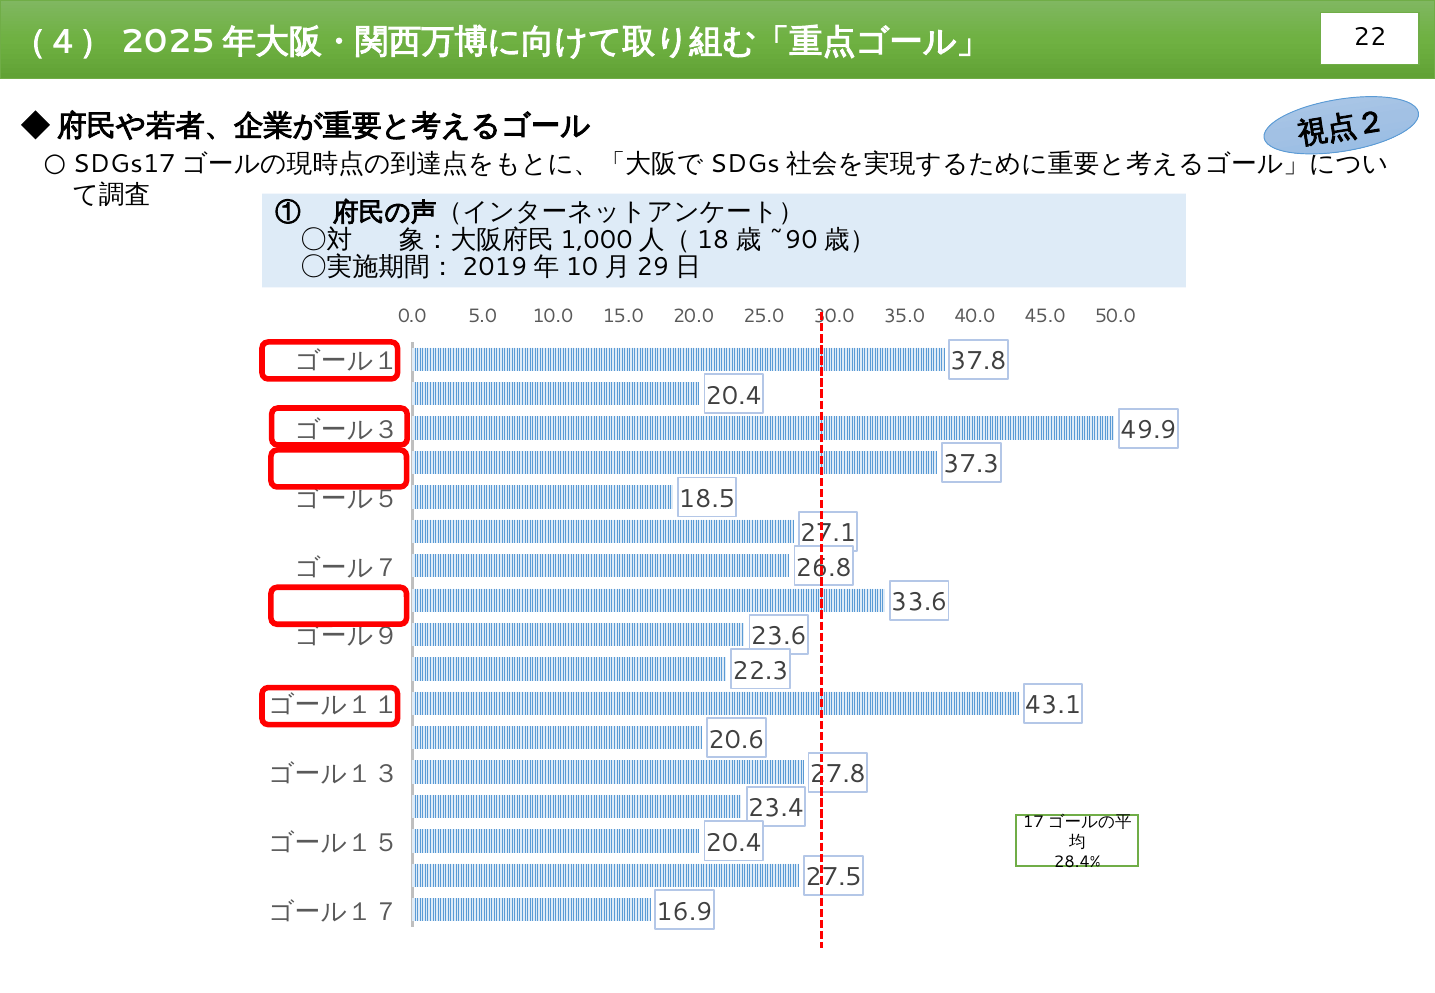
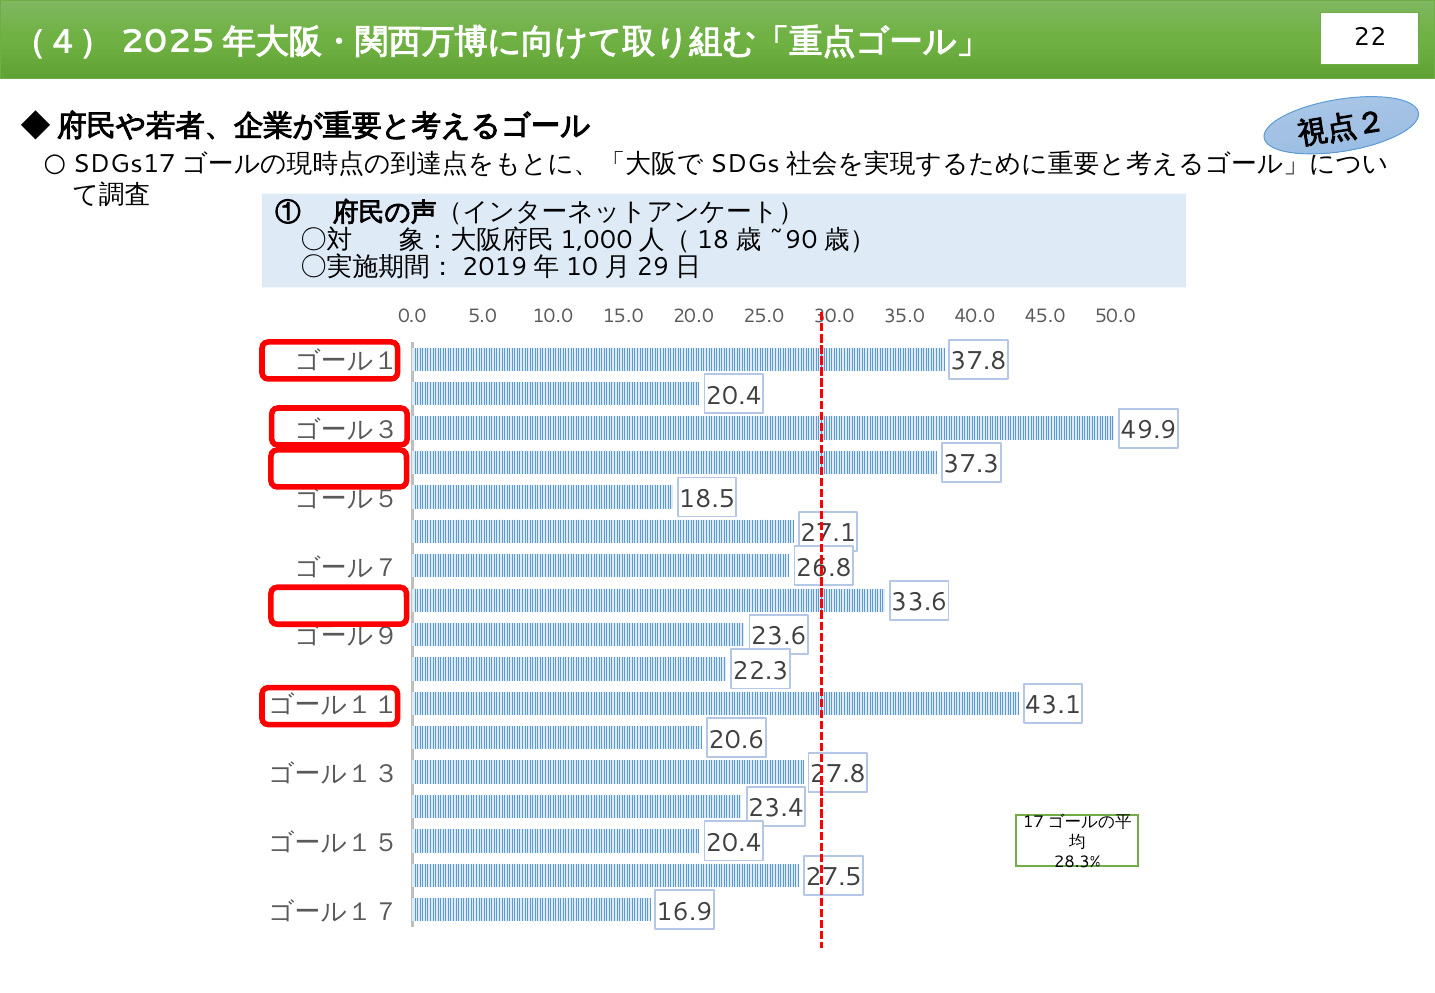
28.4%: 28.4% -> 28.3%
